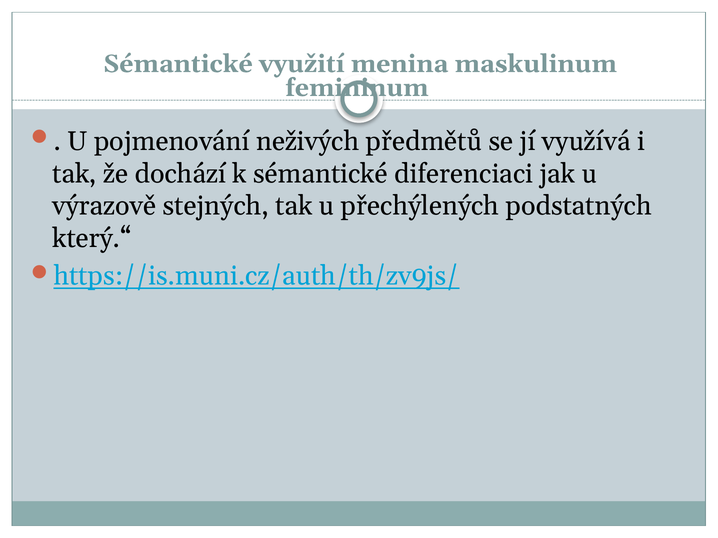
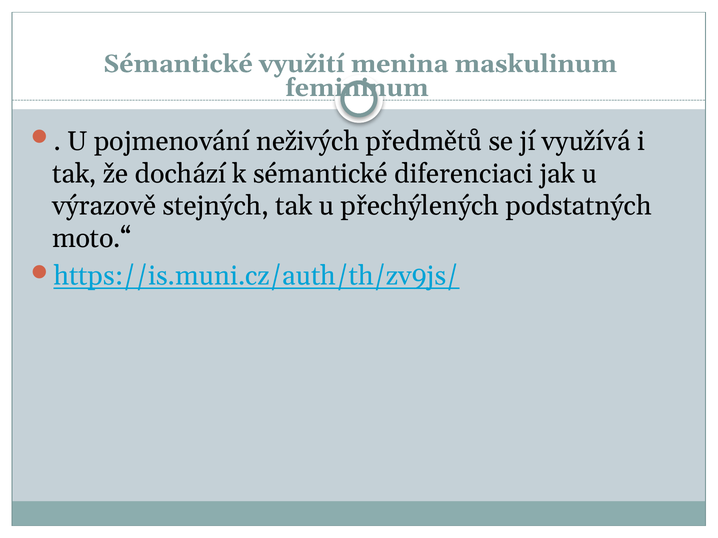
který.“: který.“ -> moto.“
